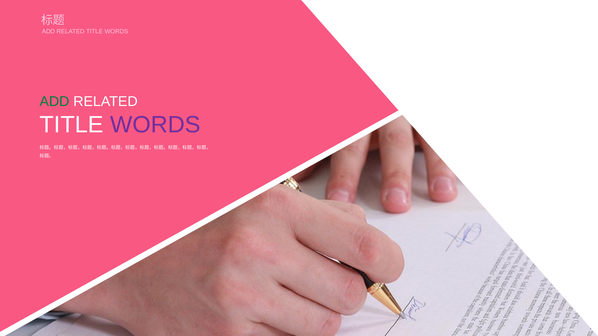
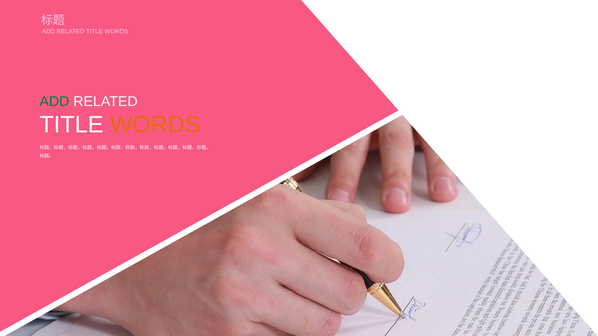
WORDS at (155, 125) colour: purple -> orange
